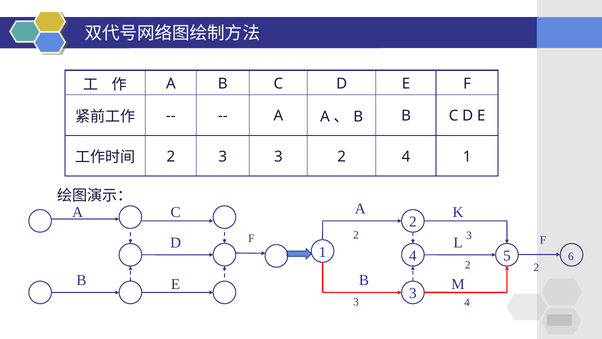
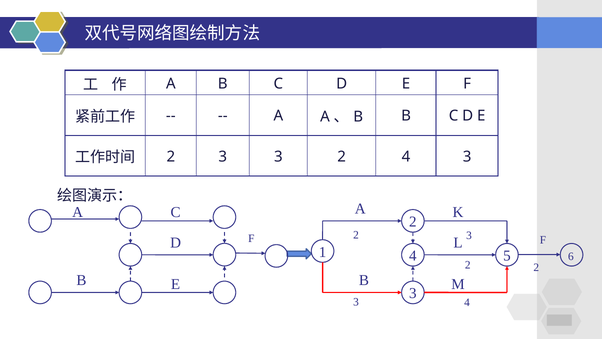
4 1: 1 -> 3
